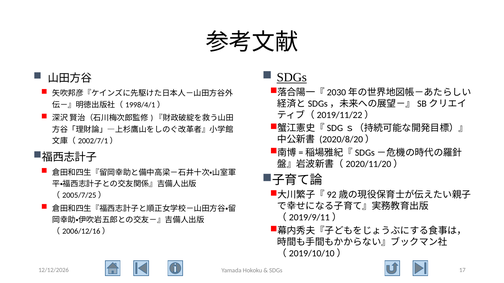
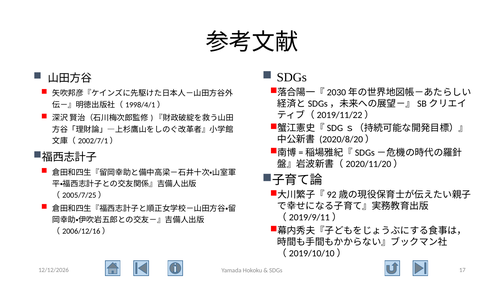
SDGs at (292, 78) underline: present -> none
